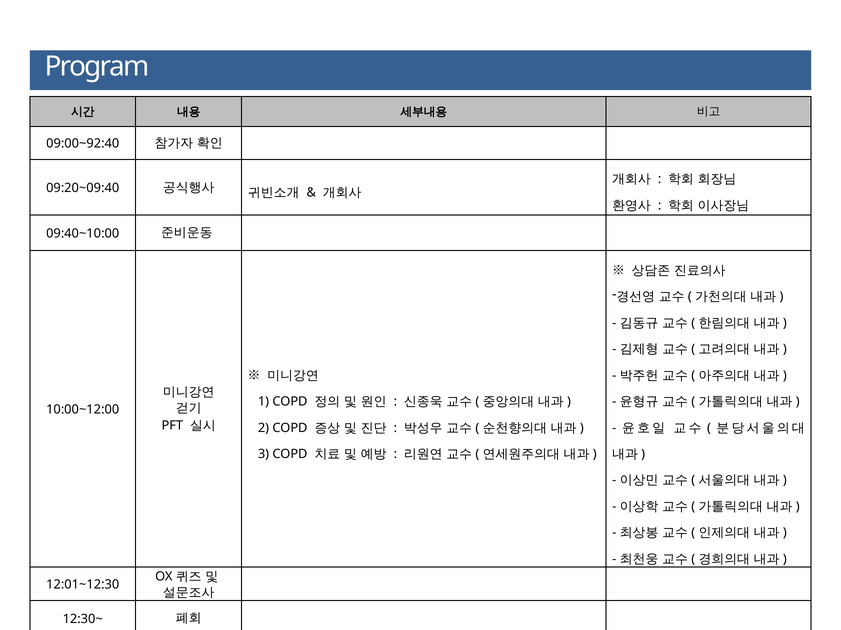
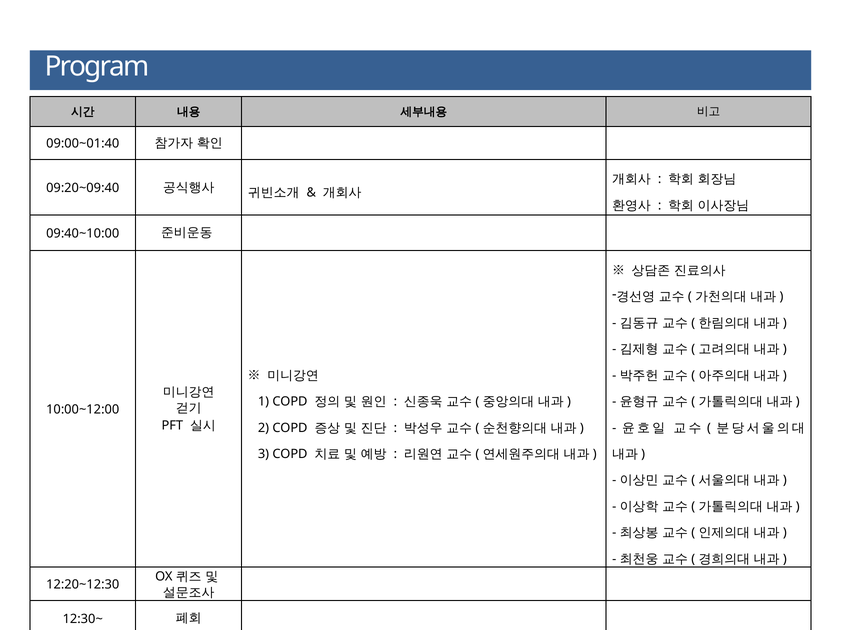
09:00~92:40: 09:00~92:40 -> 09:00~01:40
12:01~12:30: 12:01~12:30 -> 12:20~12:30
